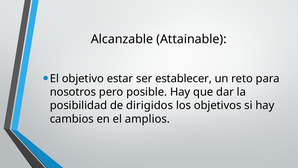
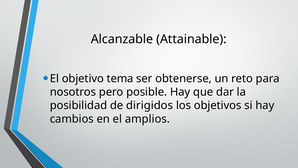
estar: estar -> tema
establecer: establecer -> obtenerse
